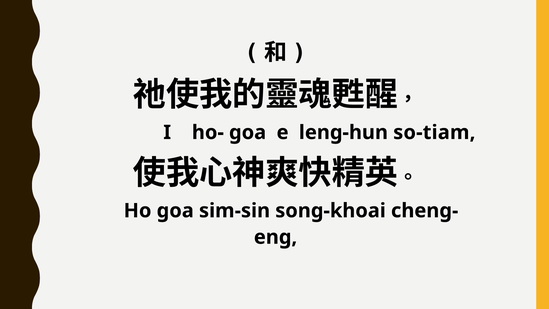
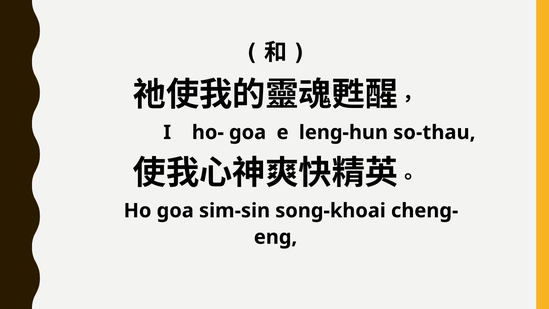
so-tiam: so-tiam -> so-thau
